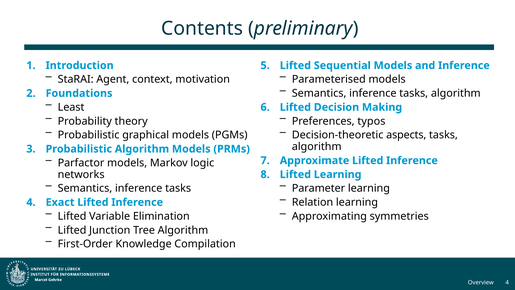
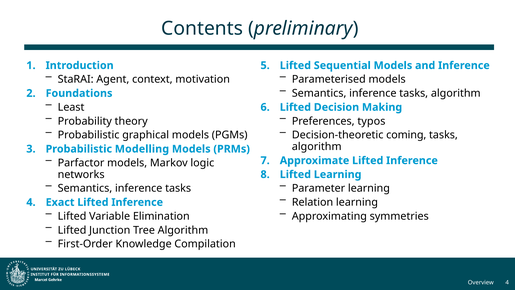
aspects: aspects -> coming
Probabilistic Algorithm: Algorithm -> Modelling
